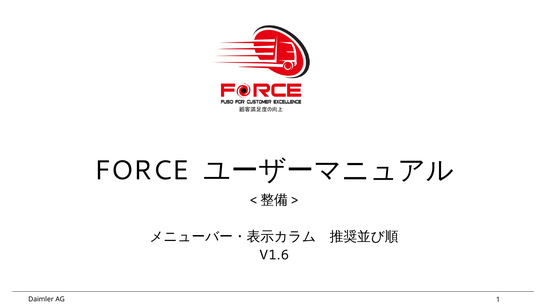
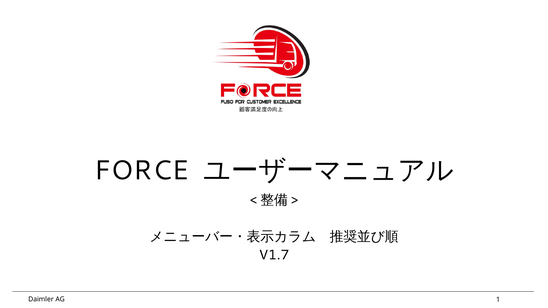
V1.6: V1.6 -> V1.7
